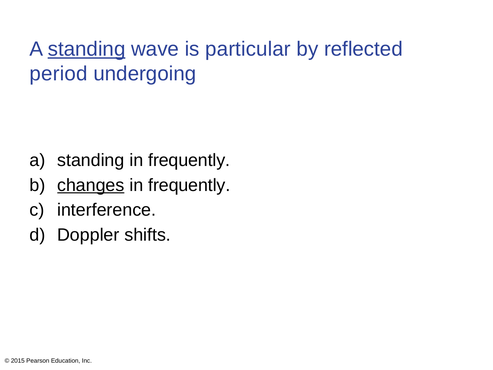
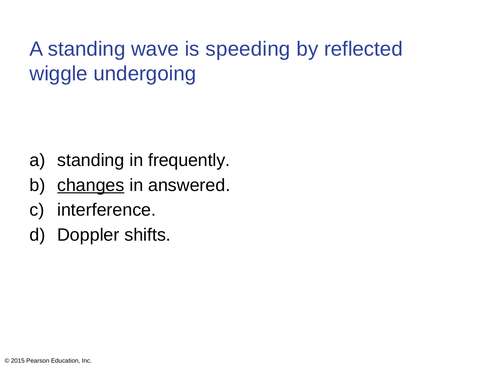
standing at (87, 49) underline: present -> none
particular: particular -> speeding
period: period -> wiggle
frequently at (189, 185): frequently -> answered
